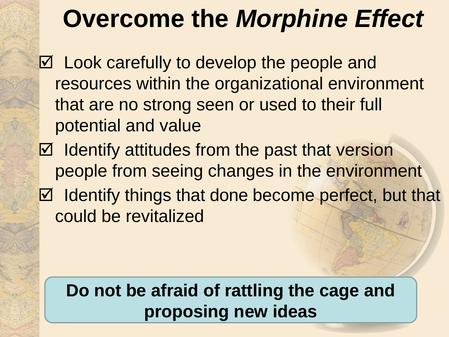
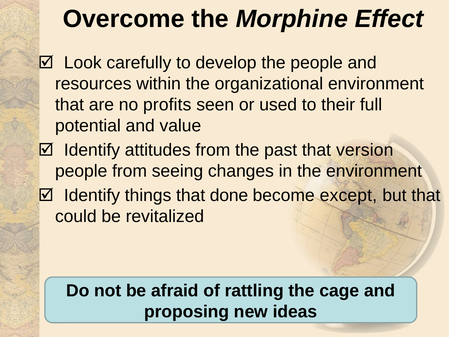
strong: strong -> profits
perfect: perfect -> except
